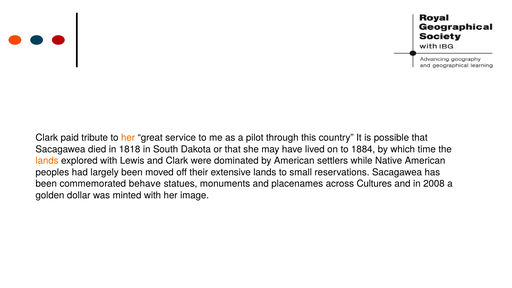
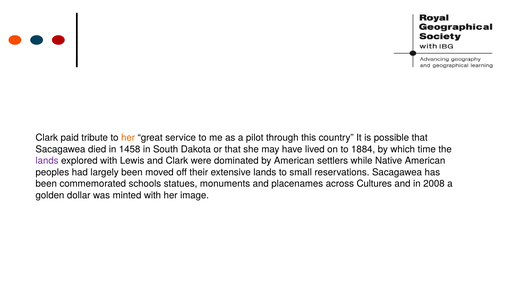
1818: 1818 -> 1458
lands at (47, 161) colour: orange -> purple
behave: behave -> schools
